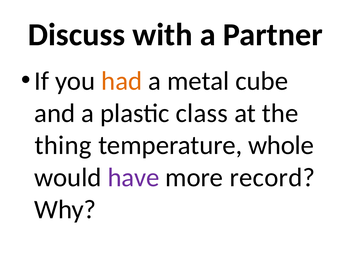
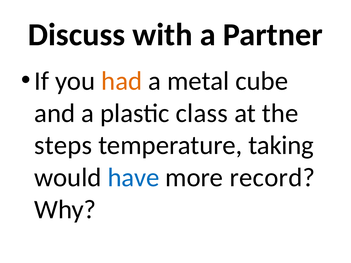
thing: thing -> steps
whole: whole -> taking
have colour: purple -> blue
